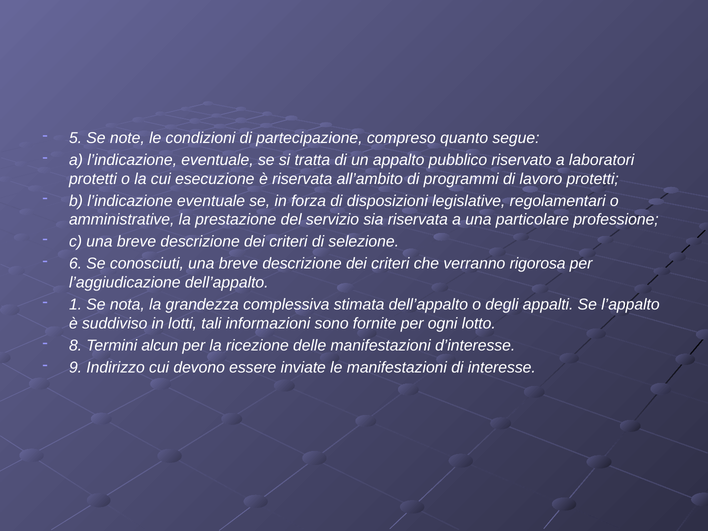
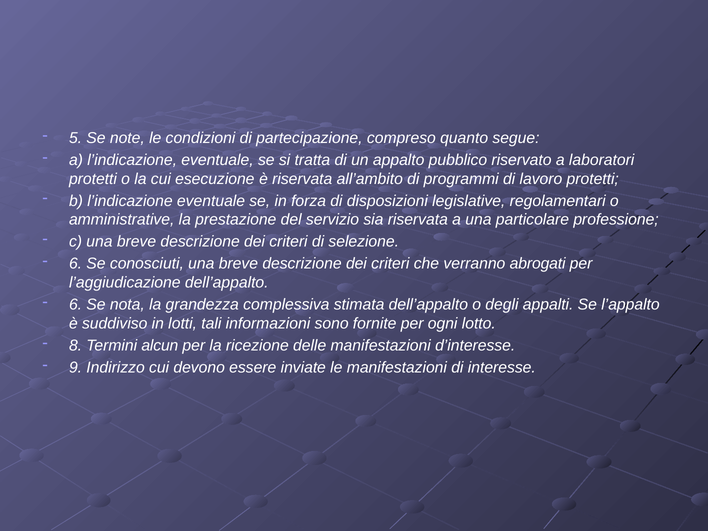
rigorosa: rigorosa -> abrogati
1 at (76, 305): 1 -> 6
